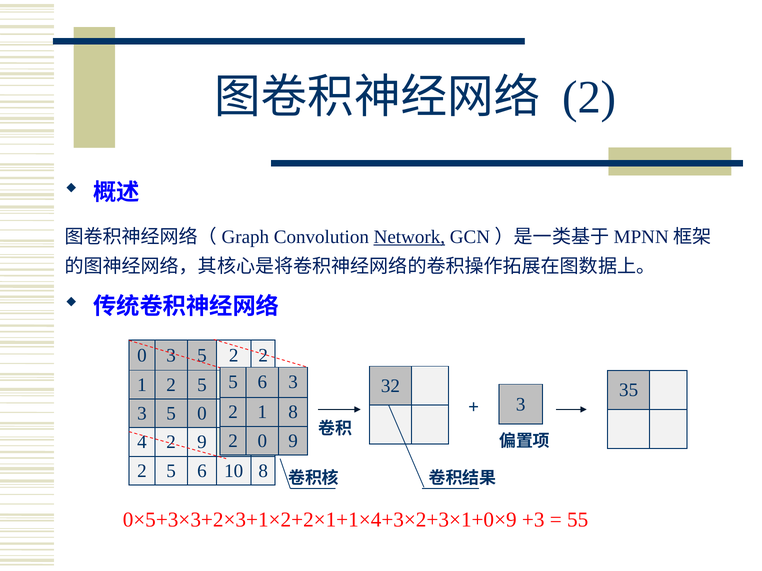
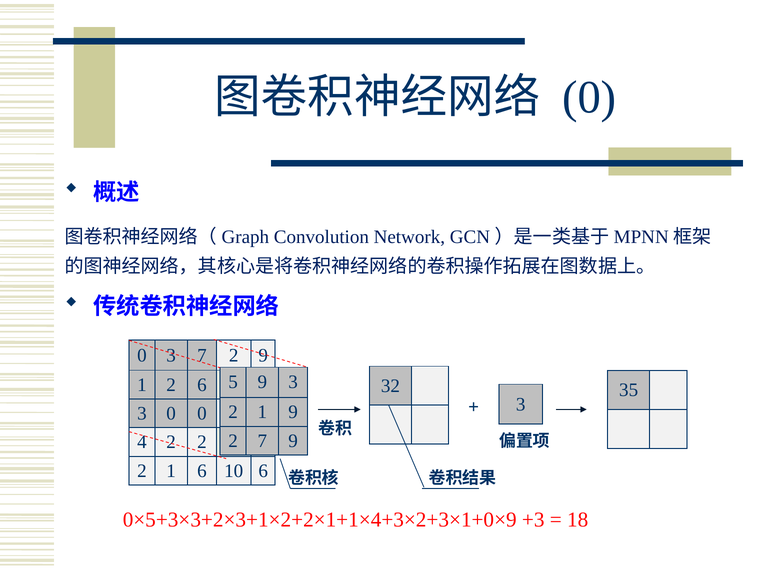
2 at (589, 97): 2 -> 0
Network underline: present -> none
0 3 5: 5 -> 7
2 2: 2 -> 9
6 at (262, 382): 6 -> 9
1 2 5: 5 -> 6
1 8: 8 -> 9
5 at (171, 414): 5 -> 0
2 0: 0 -> 7
4 2 9: 9 -> 2
5 at (171, 471): 5 -> 1
10 8: 8 -> 6
55: 55 -> 18
